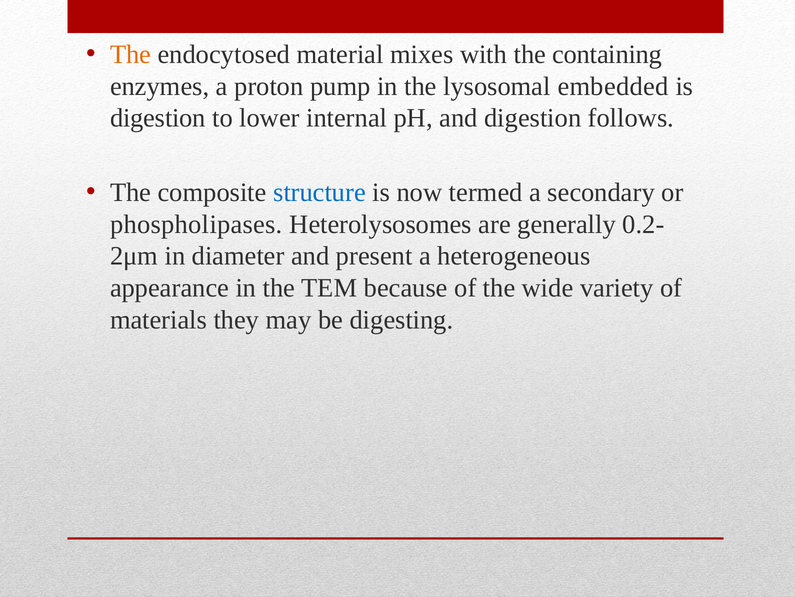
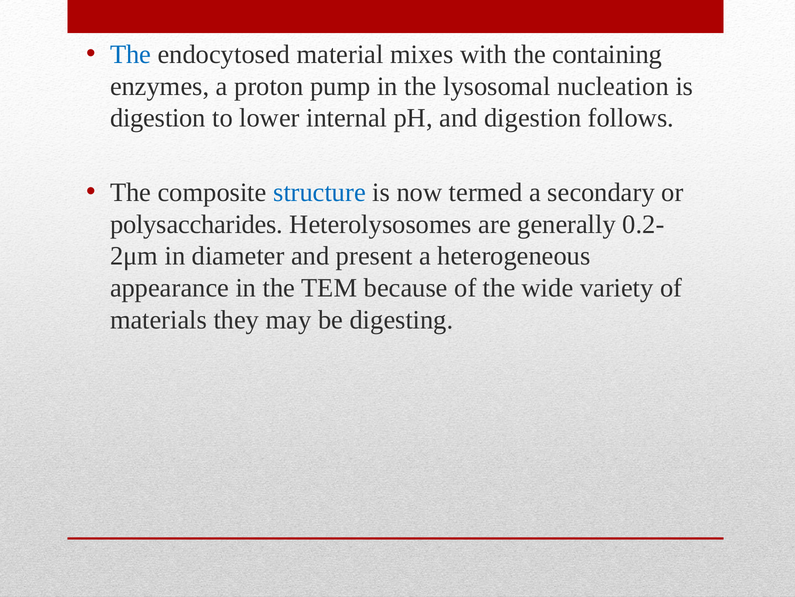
The at (131, 54) colour: orange -> blue
embedded: embedded -> nucleation
phospholipases: phospholipases -> polysaccharides
